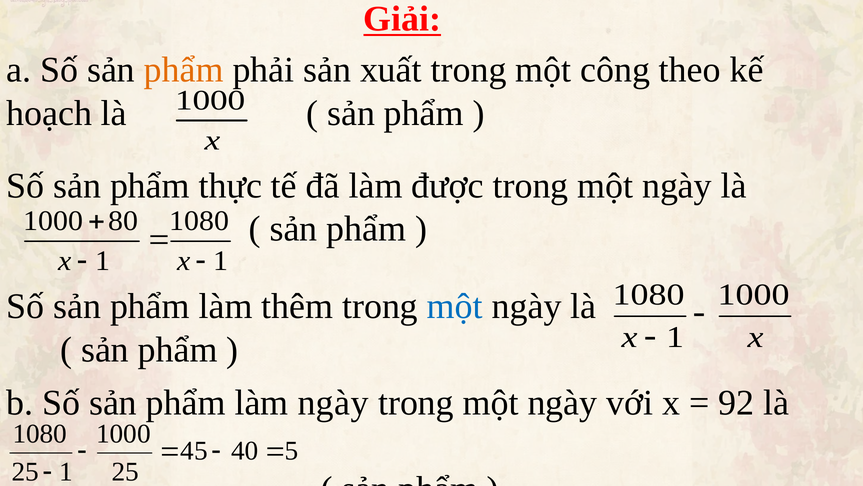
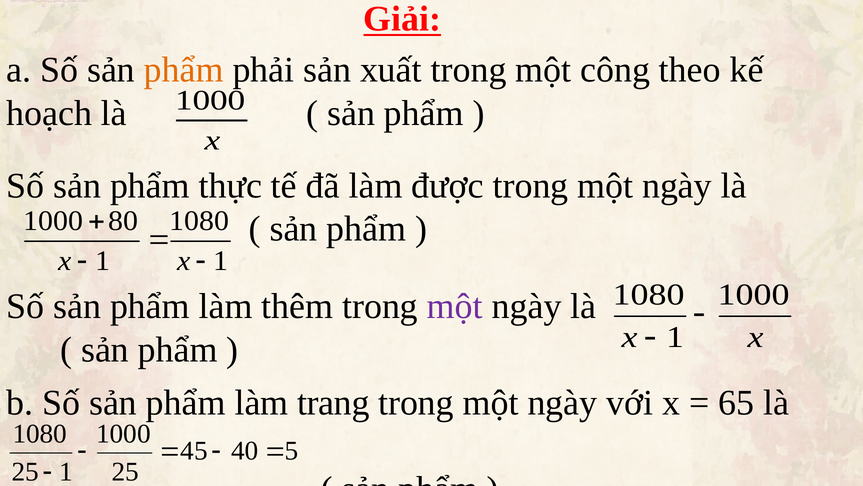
một at (455, 306) colour: blue -> purple
làm ngày: ngày -> trang
92: 92 -> 65
